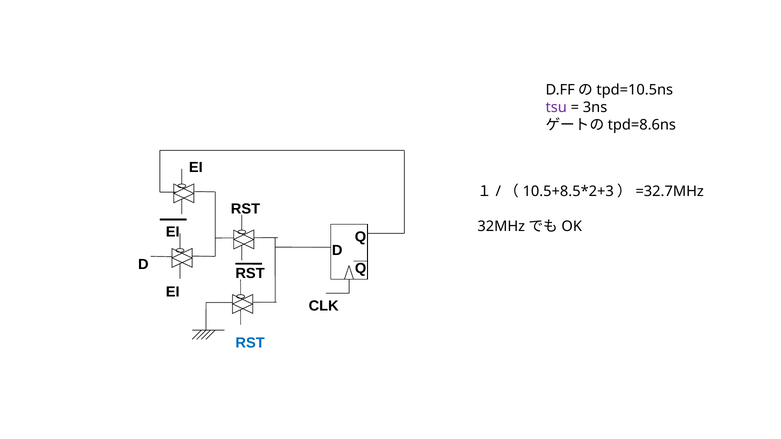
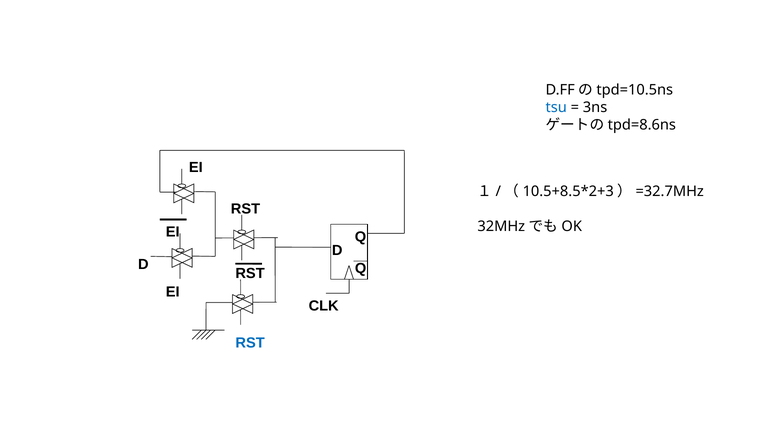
tsu colour: purple -> blue
